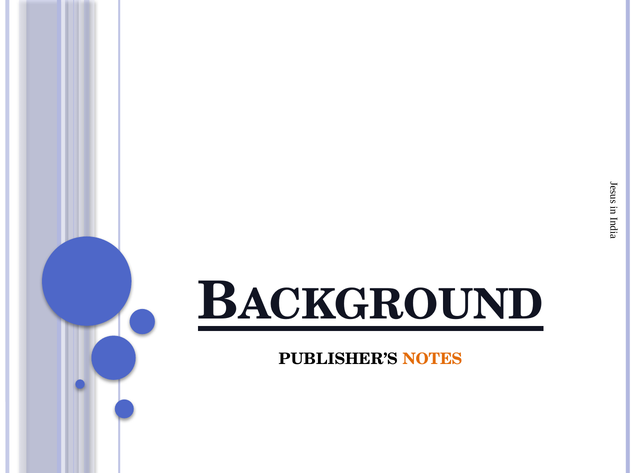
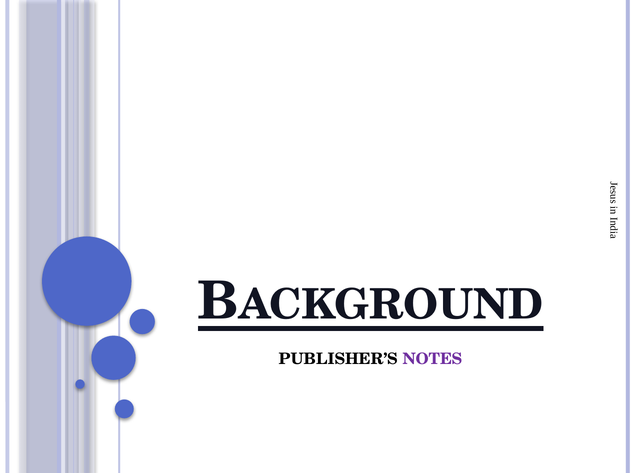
NOTES colour: orange -> purple
